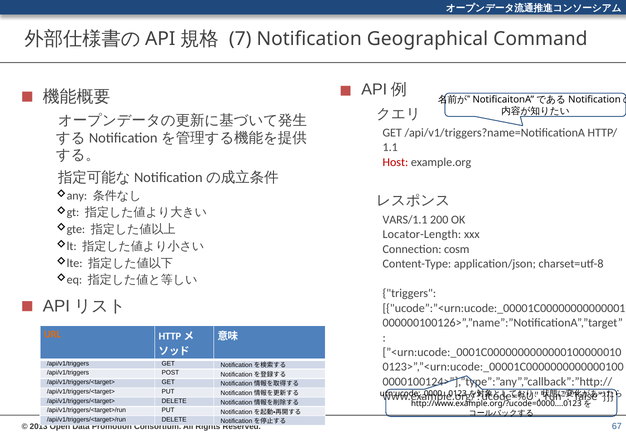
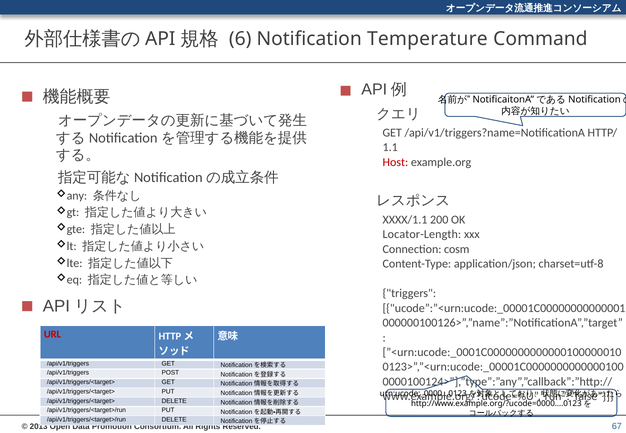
7: 7 -> 6
Geographical: Geographical -> Temperature
VARS/1.1: VARS/1.1 -> XXXX/1.1
URL colour: orange -> red
